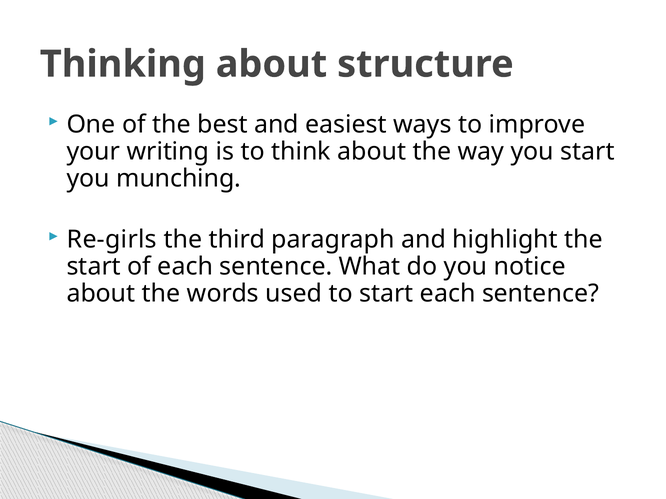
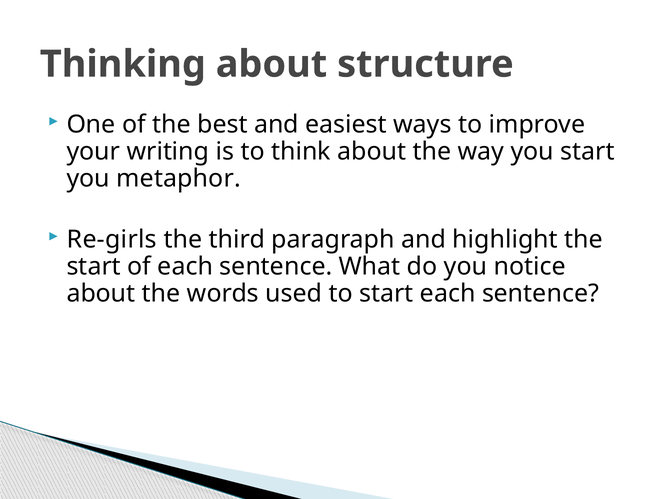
munching: munching -> metaphor
